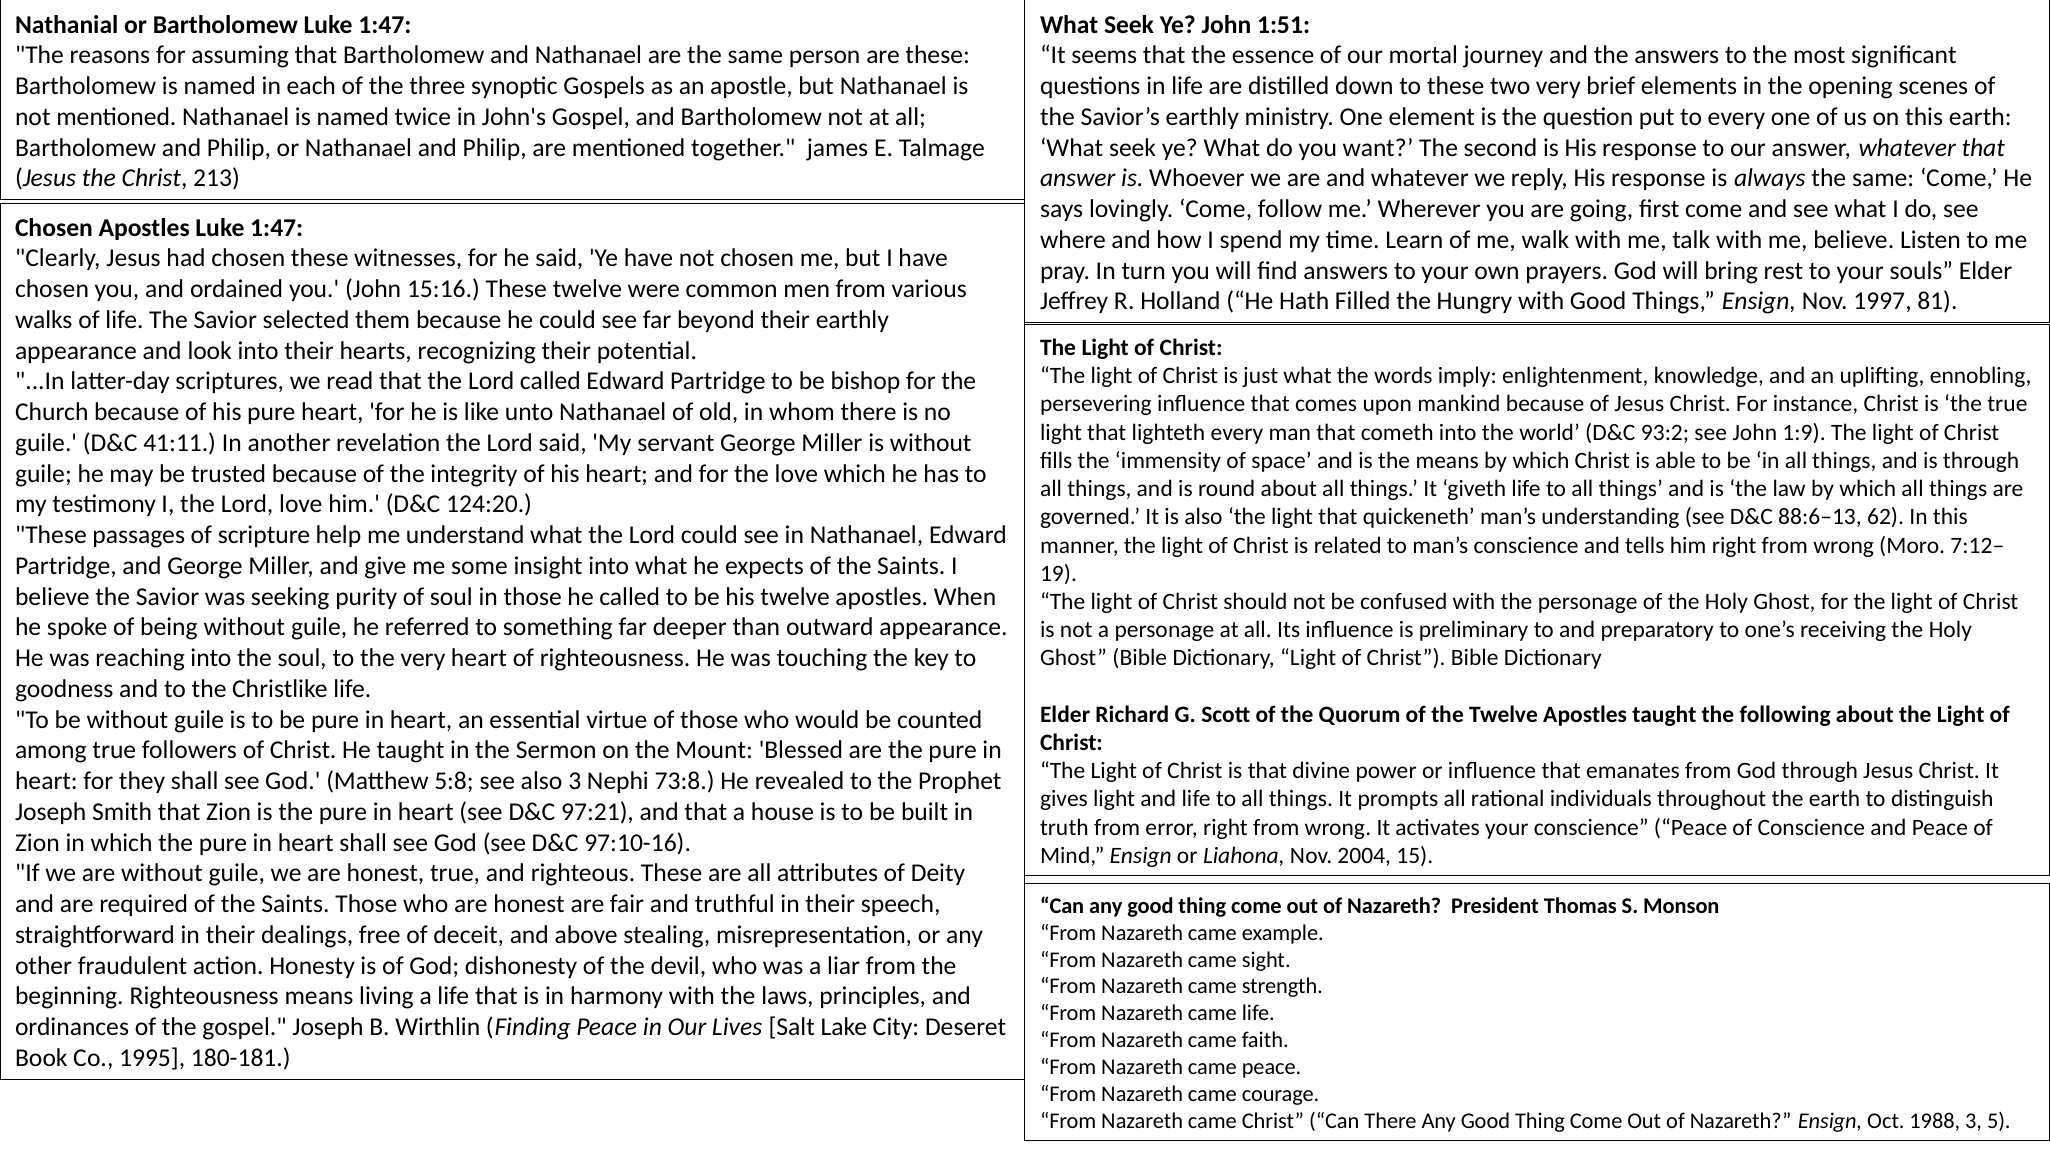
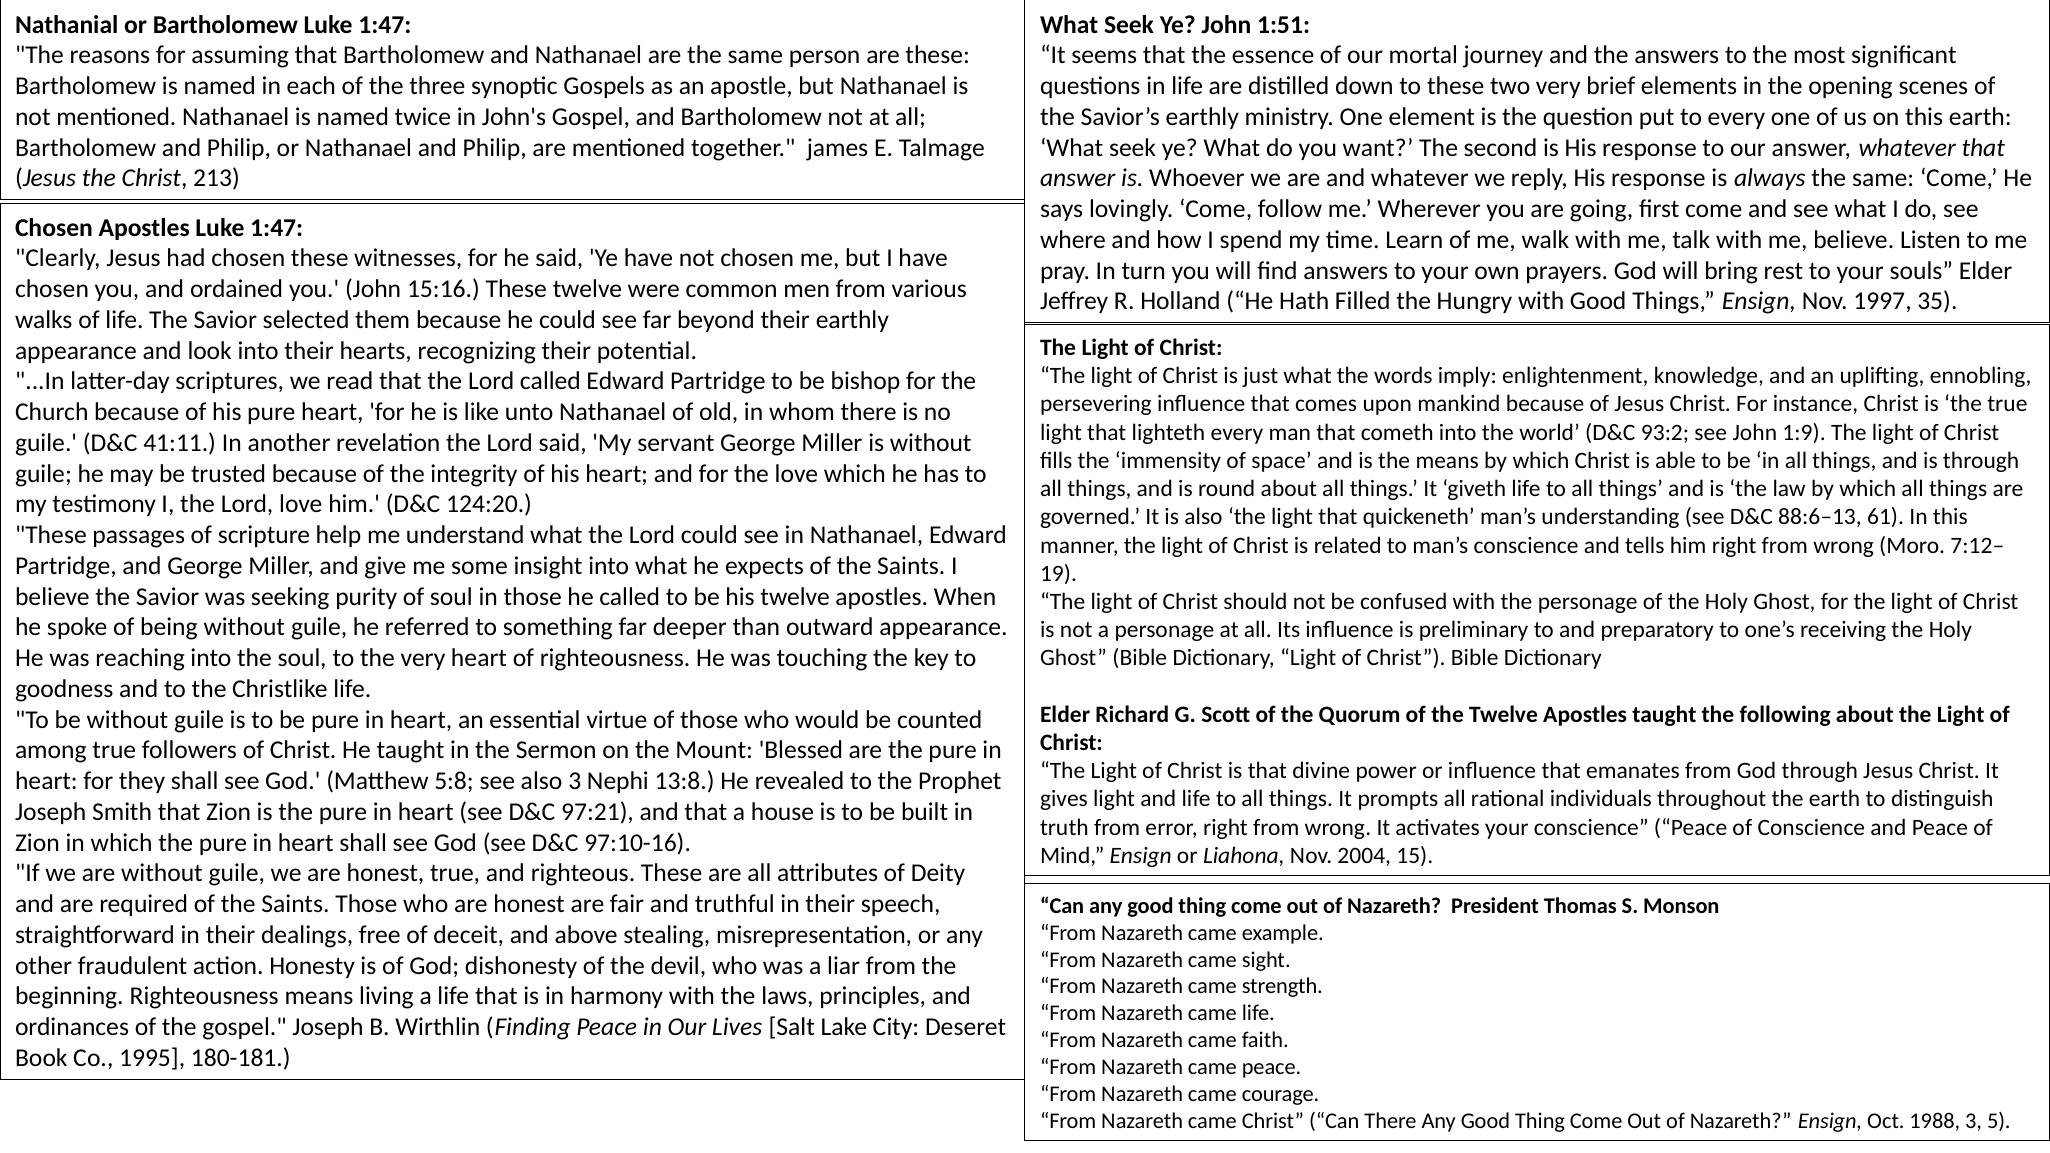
81: 81 -> 35
62: 62 -> 61
73:8: 73:8 -> 13:8
